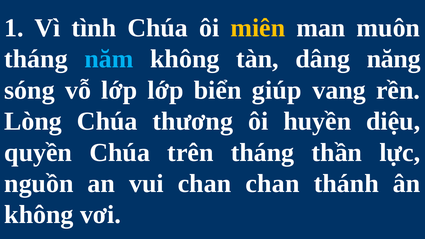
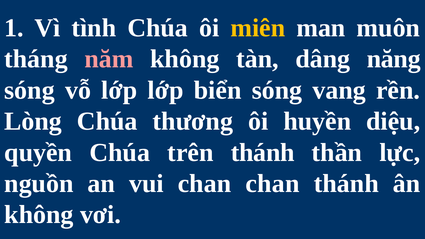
năm colour: light blue -> pink
biển giúp: giúp -> sóng
trên tháng: tháng -> thánh
